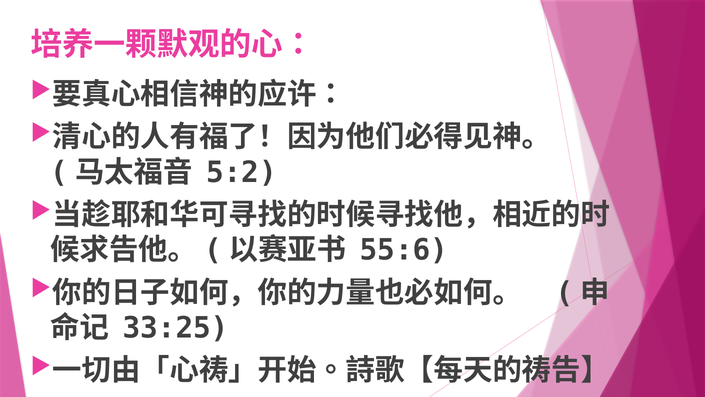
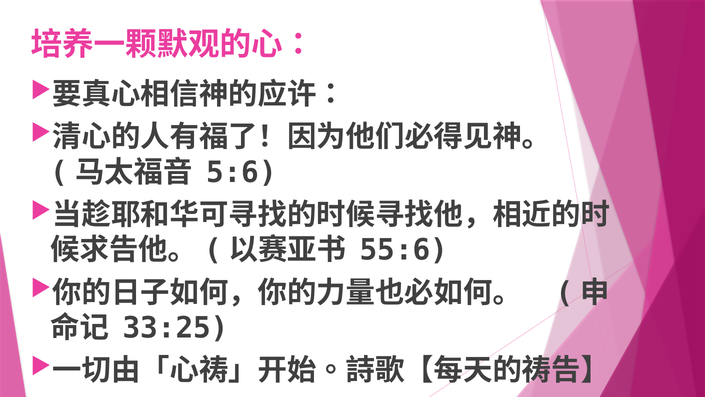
5:2: 5:2 -> 5:6
